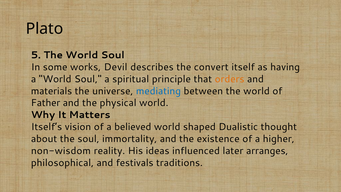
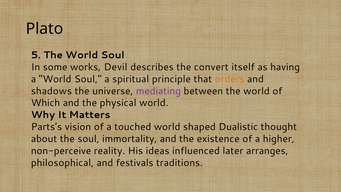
materials: materials -> shadows
mediating colour: blue -> purple
Father: Father -> Which
Itself’s: Itself’s -> Parts’s
believed: believed -> touched
non-wisdom: non-wisdom -> non-perceive
